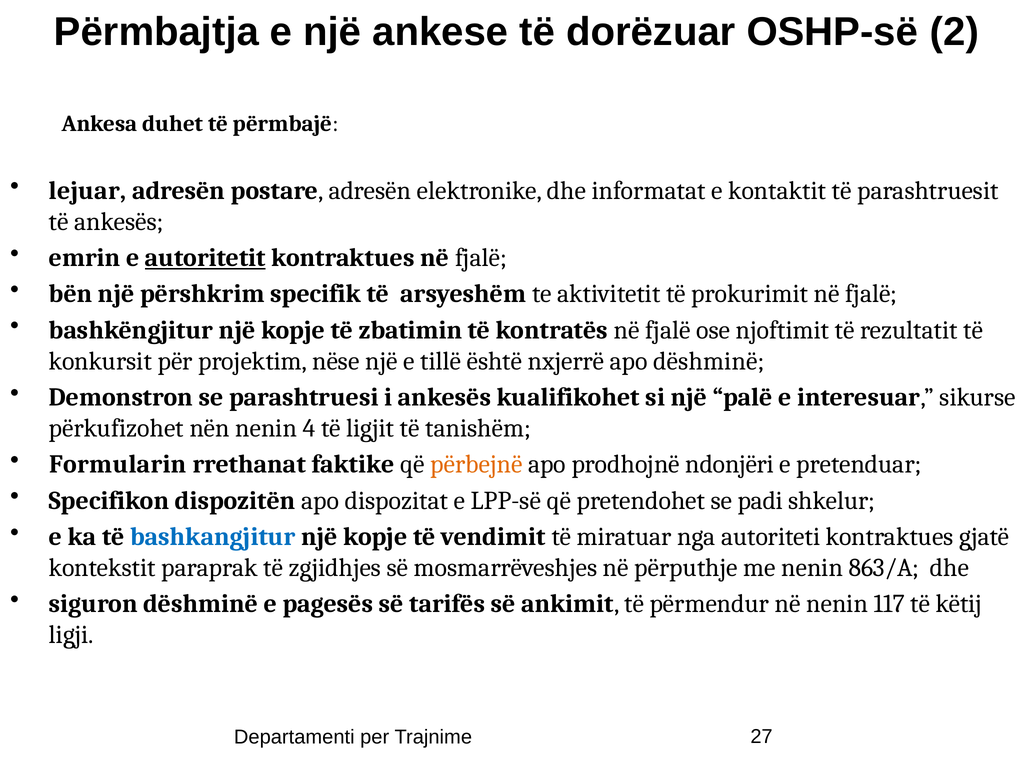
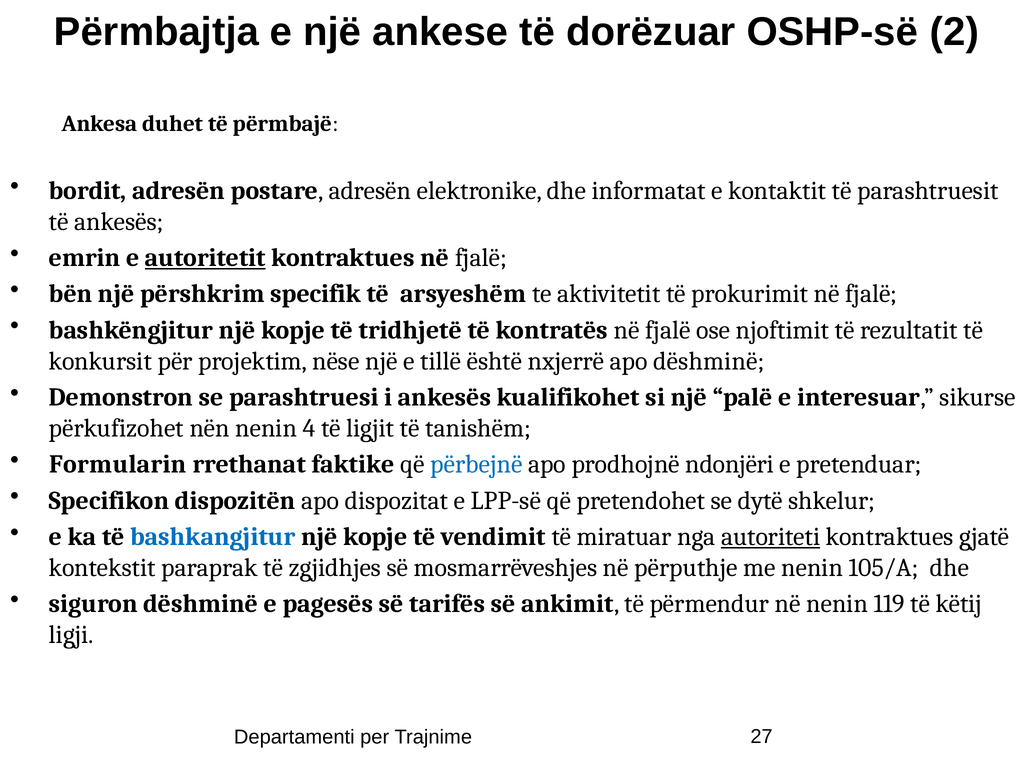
lejuar: lejuar -> bordit
zbatimin: zbatimin -> tridhjetë
përbejnë colour: orange -> blue
padi: padi -> dytë
autoriteti underline: none -> present
863/A: 863/A -> 105/A
117: 117 -> 119
